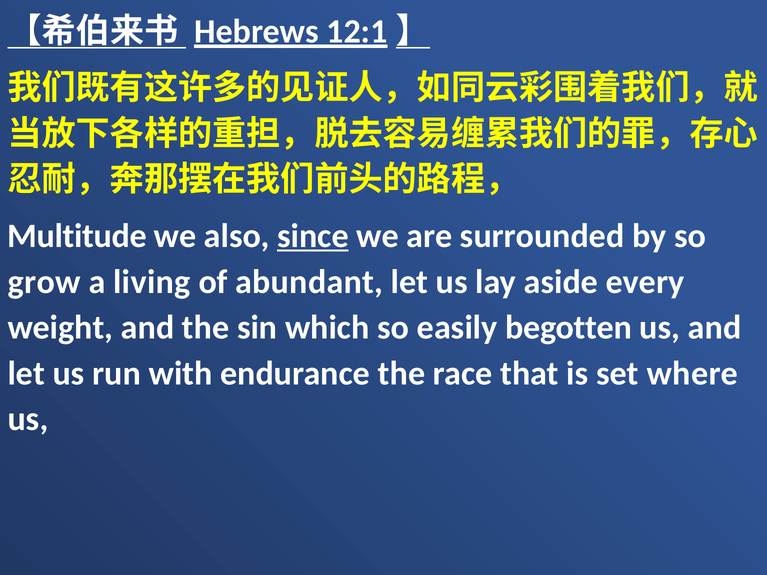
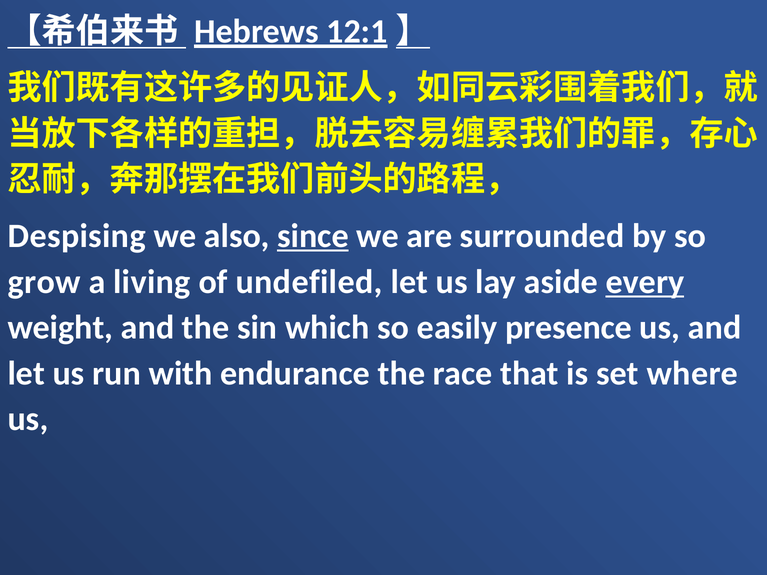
Multitude: Multitude -> Despising
abundant: abundant -> undefiled
every underline: none -> present
begotten: begotten -> presence
